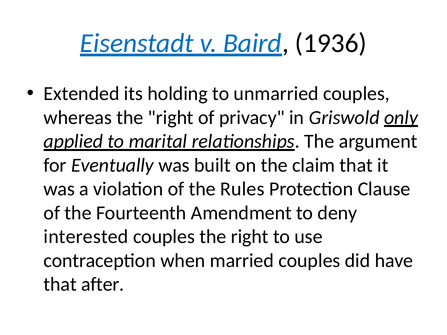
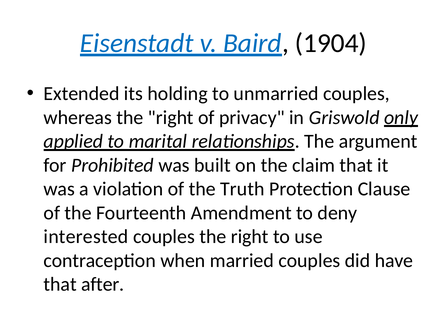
1936: 1936 -> 1904
Eventually: Eventually -> Prohibited
Rules: Rules -> Truth
